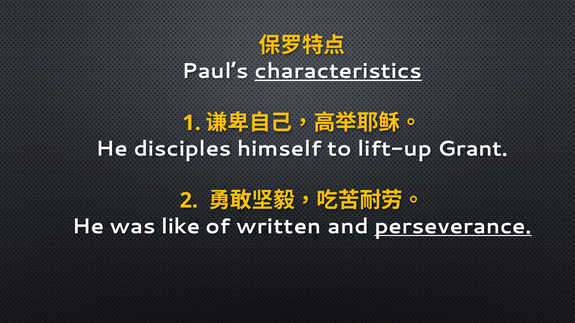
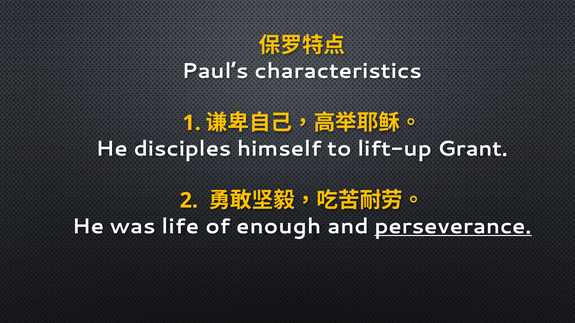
characteristics underline: present -> none
like: like -> life
written: written -> enough
